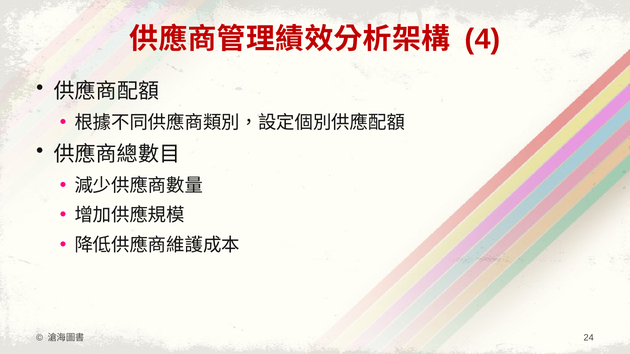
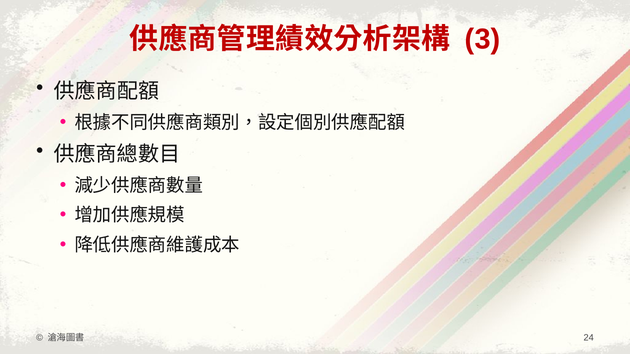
4: 4 -> 3
